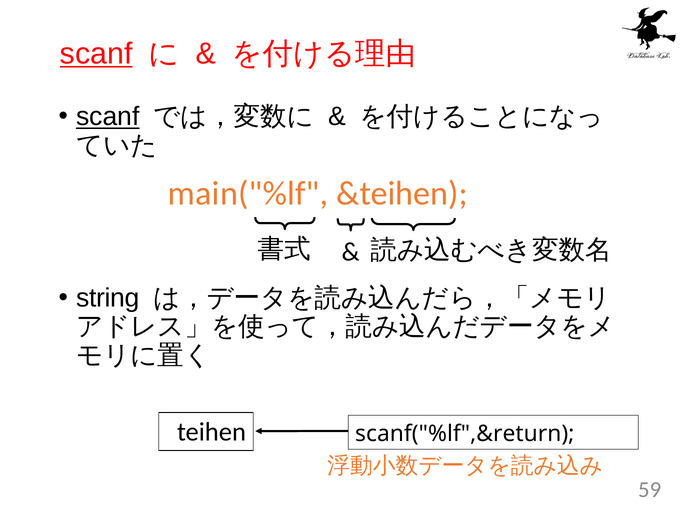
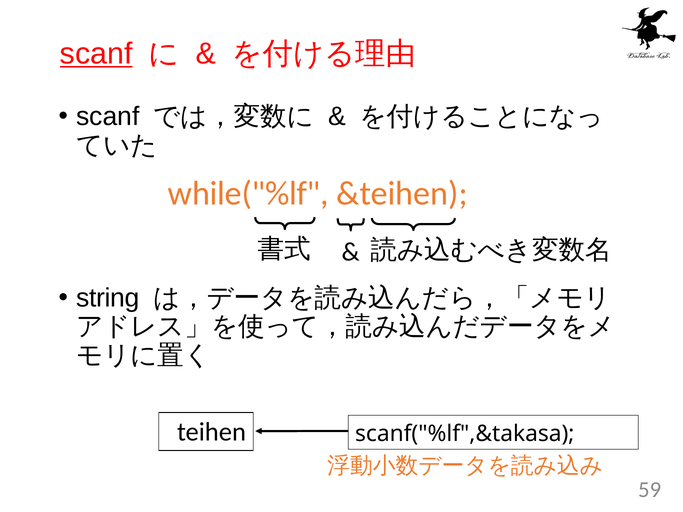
scanf at (108, 117) underline: present -> none
main("%lf: main("%lf -> while("%lf
scanf("%lf",&return: scanf("%lf",&return -> scanf("%lf",&takasa
